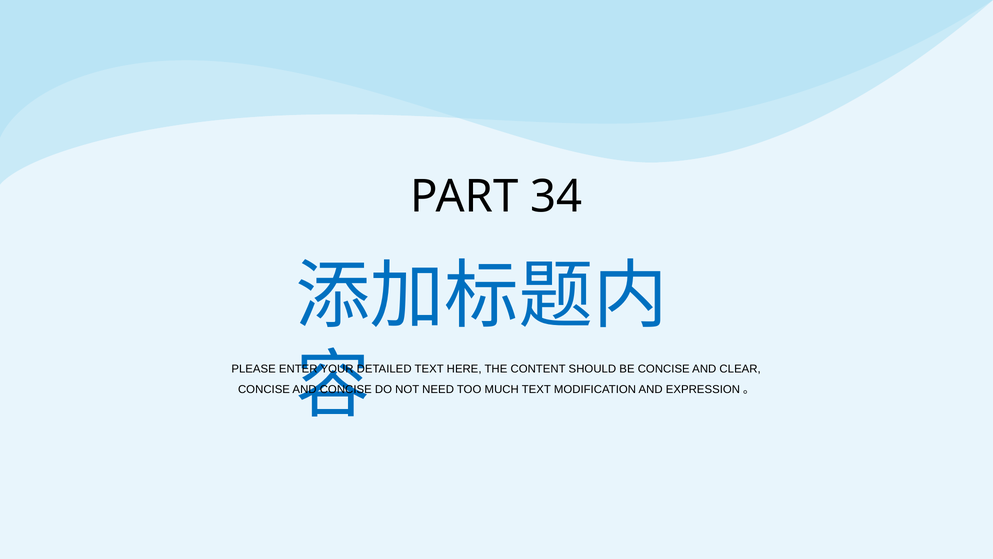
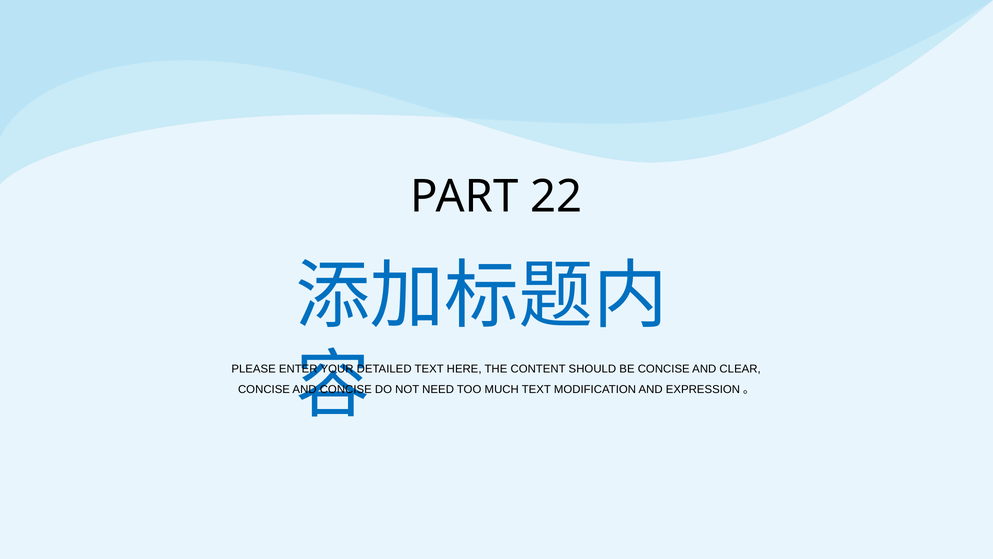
34: 34 -> 22
